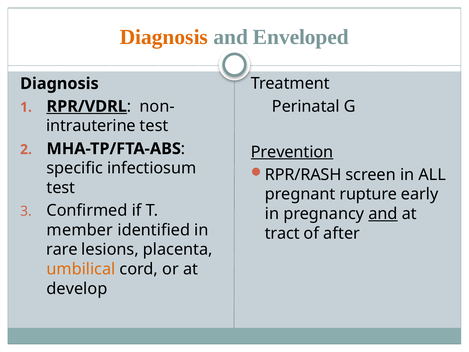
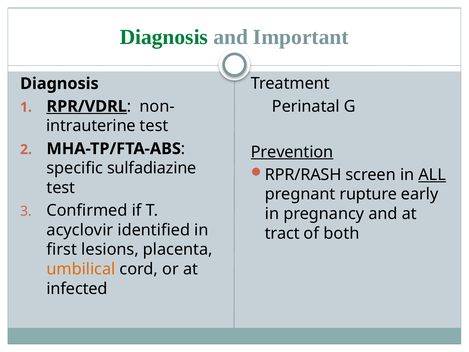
Diagnosis at (164, 37) colour: orange -> green
Enveloped: Enveloped -> Important
infectiosum: infectiosum -> sulfadiazine
ALL underline: none -> present
and at (383, 214) underline: present -> none
member: member -> acyclovir
after: after -> both
rare: rare -> first
develop: develop -> infected
